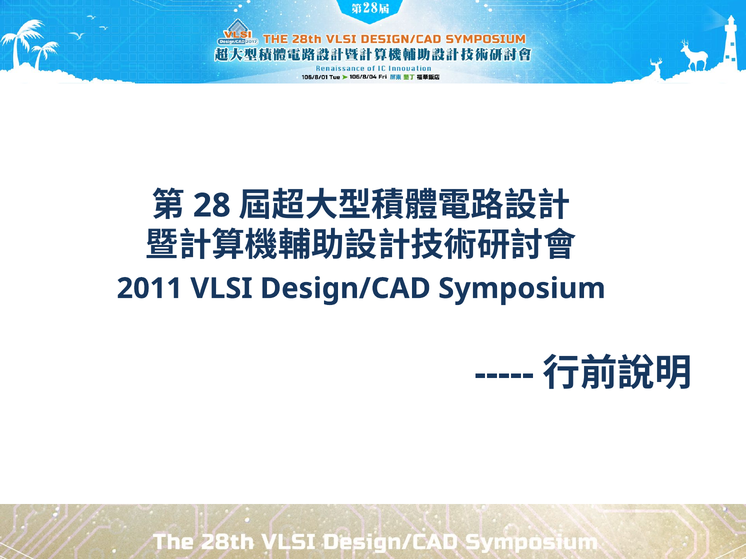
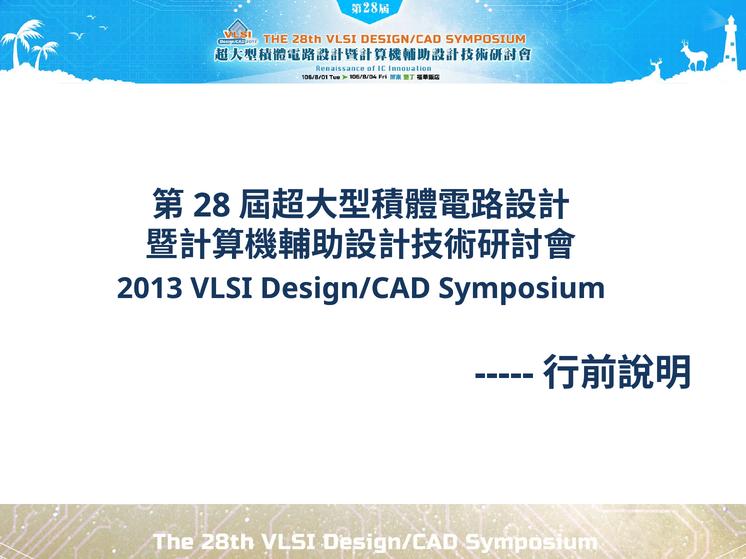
2011: 2011 -> 2013
